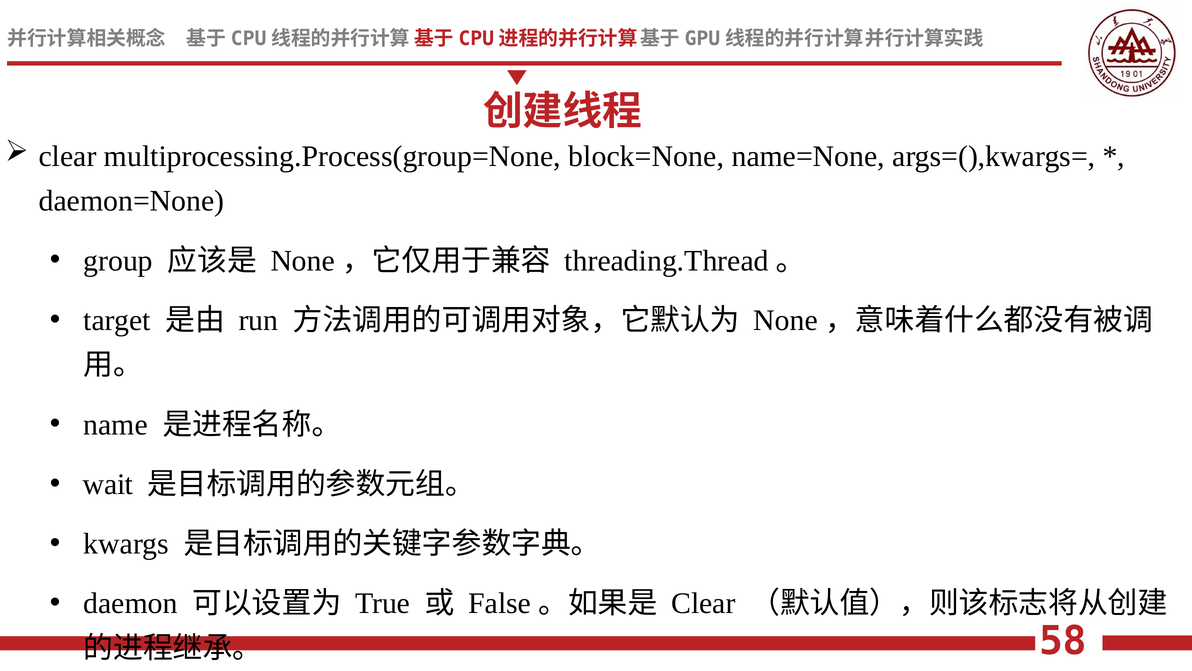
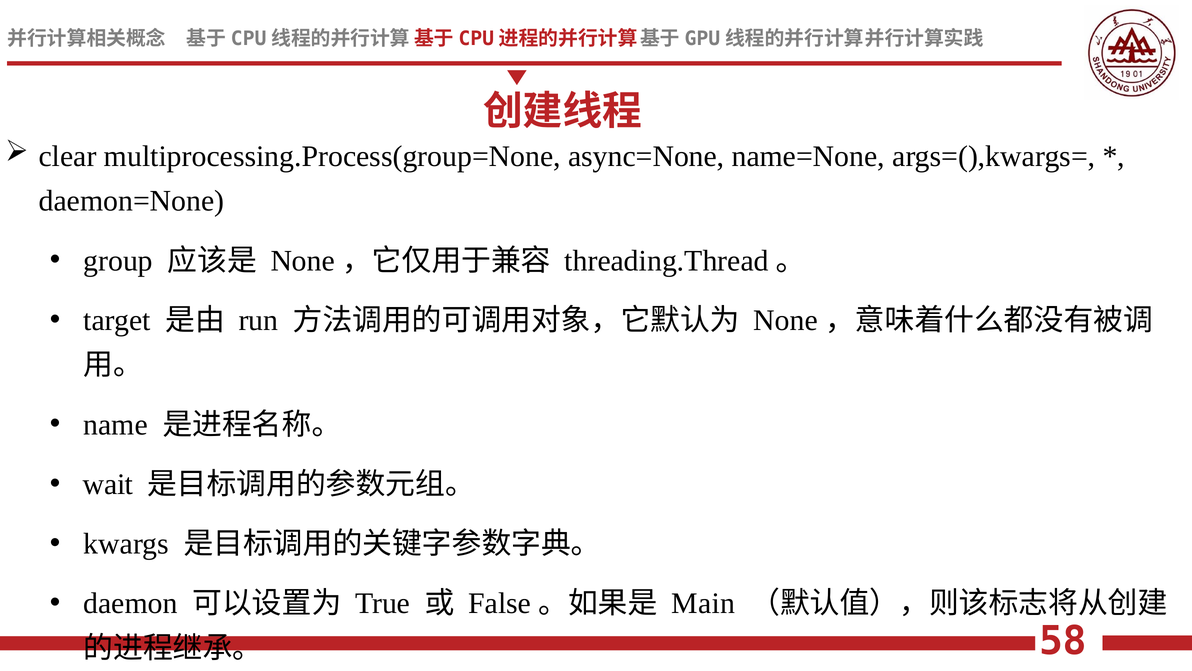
block=None: block=None -> async=None
Clear at (703, 603): Clear -> Main
